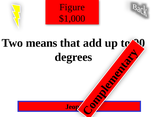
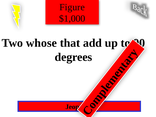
means: means -> whose
